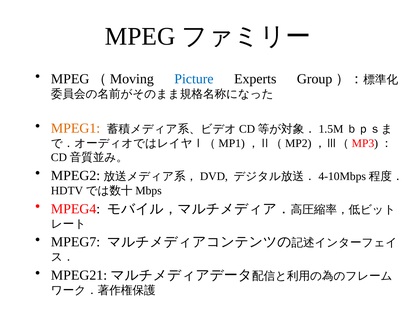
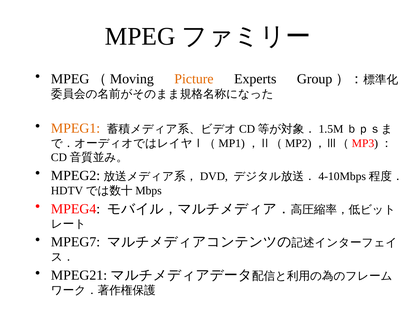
Picture colour: blue -> orange
